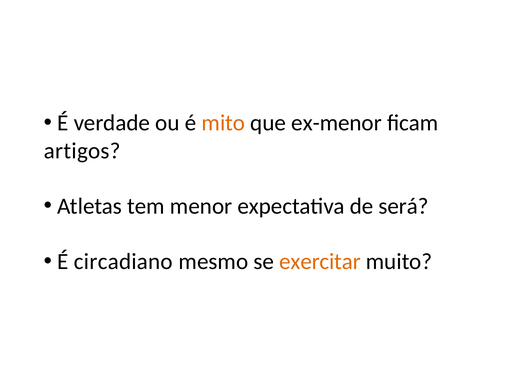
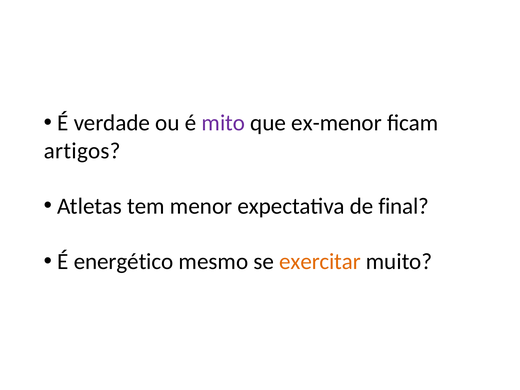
mito colour: orange -> purple
será: será -> final
circadiano: circadiano -> energético
